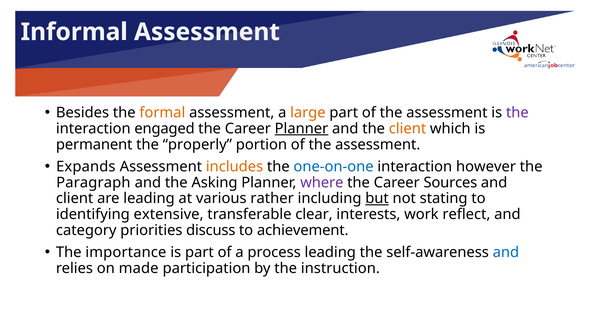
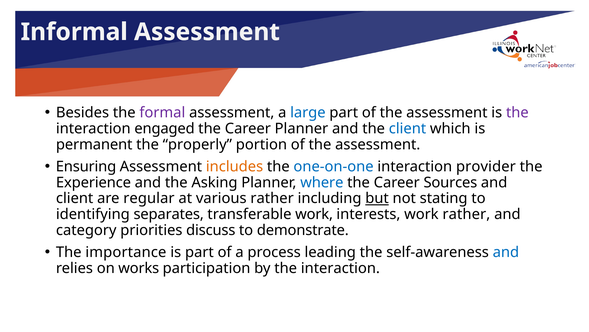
formal colour: orange -> purple
large colour: orange -> blue
Planner at (301, 128) underline: present -> none
client at (407, 128) colour: orange -> blue
Expands: Expands -> Ensuring
however: however -> provider
Paragraph: Paragraph -> Experience
where colour: purple -> blue
are leading: leading -> regular
extensive: extensive -> separates
transferable clear: clear -> work
work reflect: reflect -> rather
achievement: achievement -> demonstrate
made: made -> works
by the instruction: instruction -> interaction
